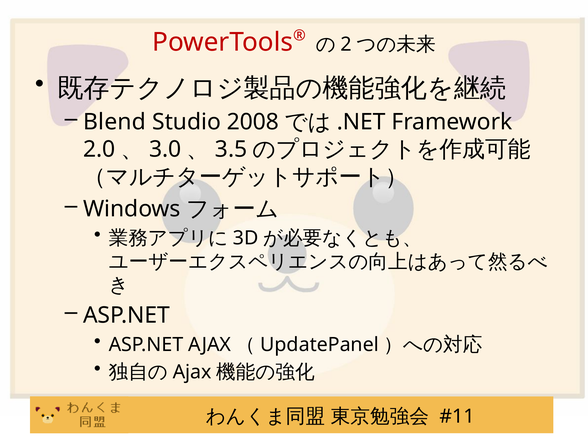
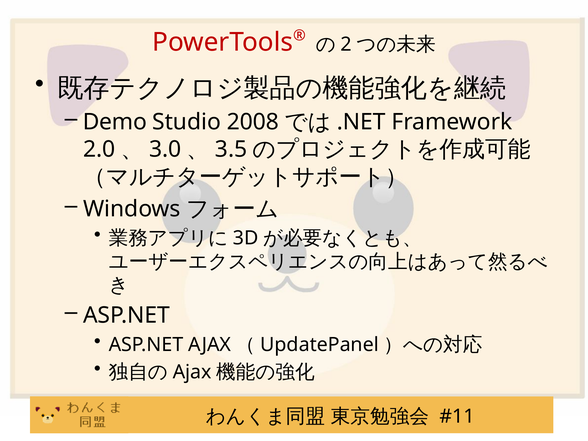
Blend: Blend -> Demo
